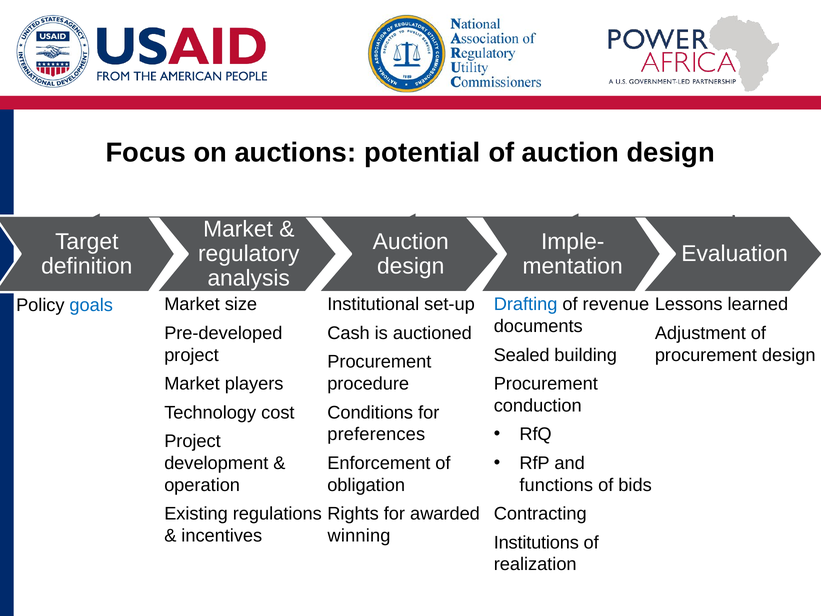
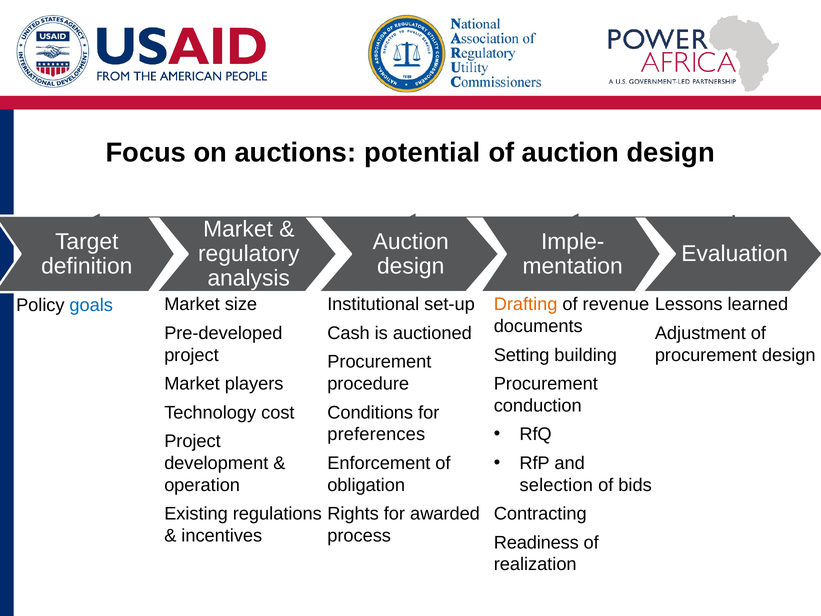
Drafting colour: blue -> orange
Sealed: Sealed -> Setting
functions: functions -> selection
winning: winning -> process
Institutions: Institutions -> Readiness
